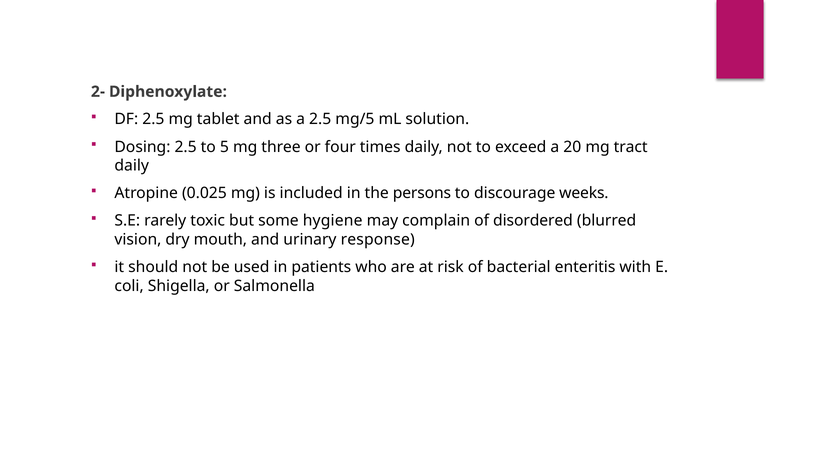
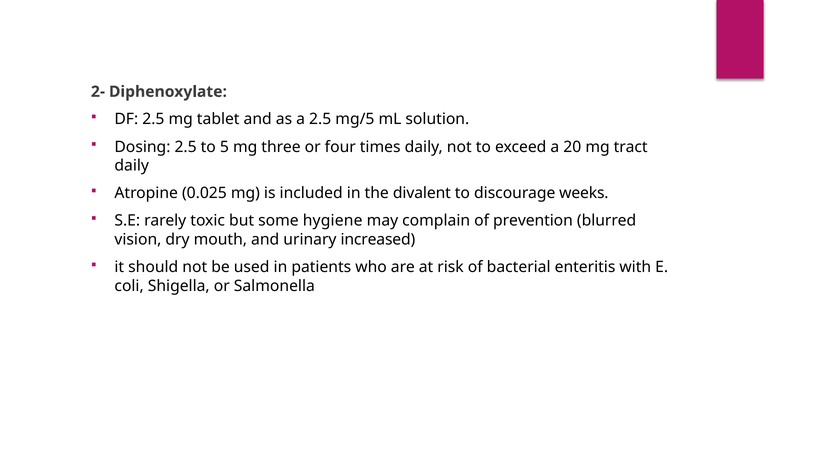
persons: persons -> divalent
disordered: disordered -> prevention
response: response -> increased
